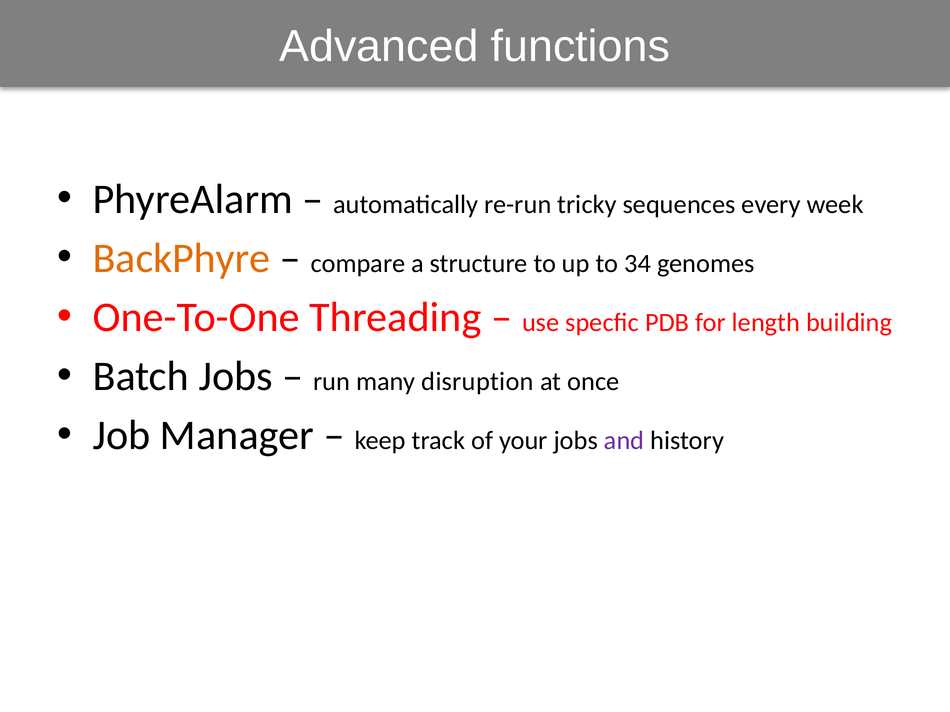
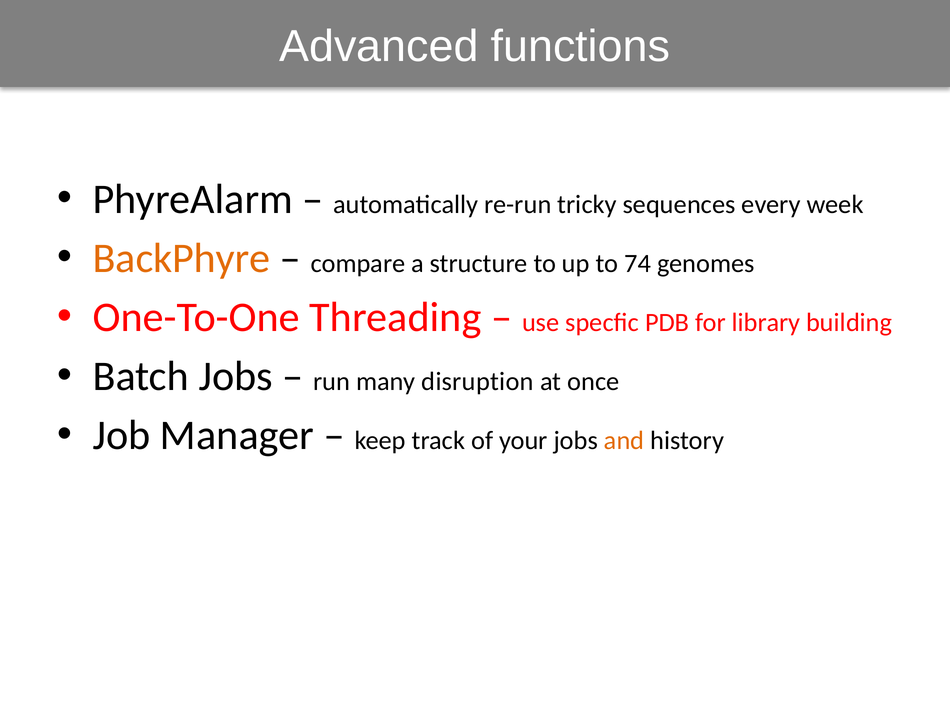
34: 34 -> 74
length: length -> library
and colour: purple -> orange
